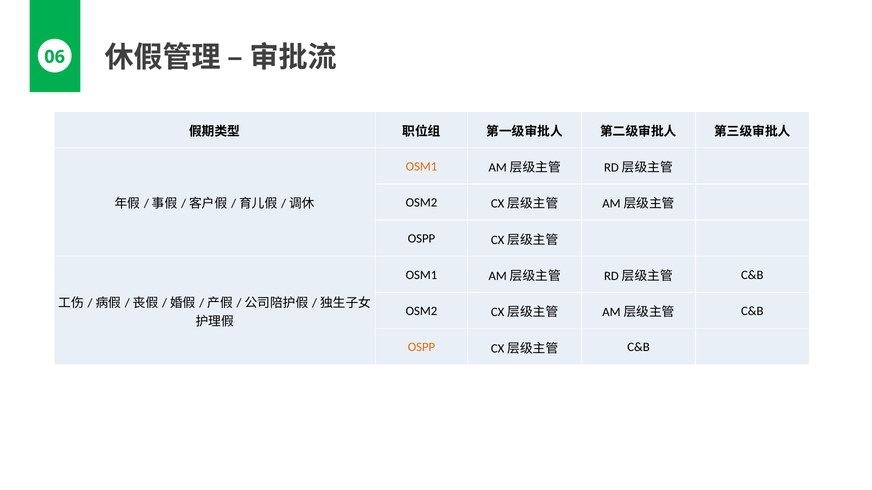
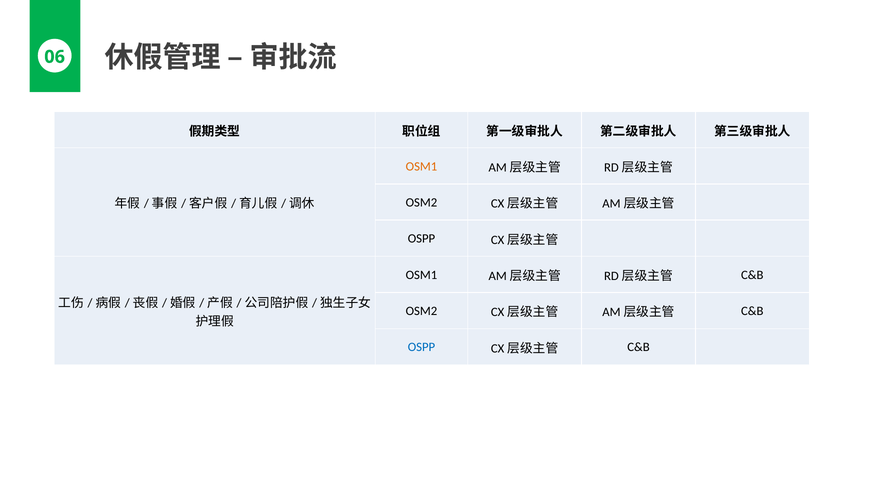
OSPP at (421, 348) colour: orange -> blue
